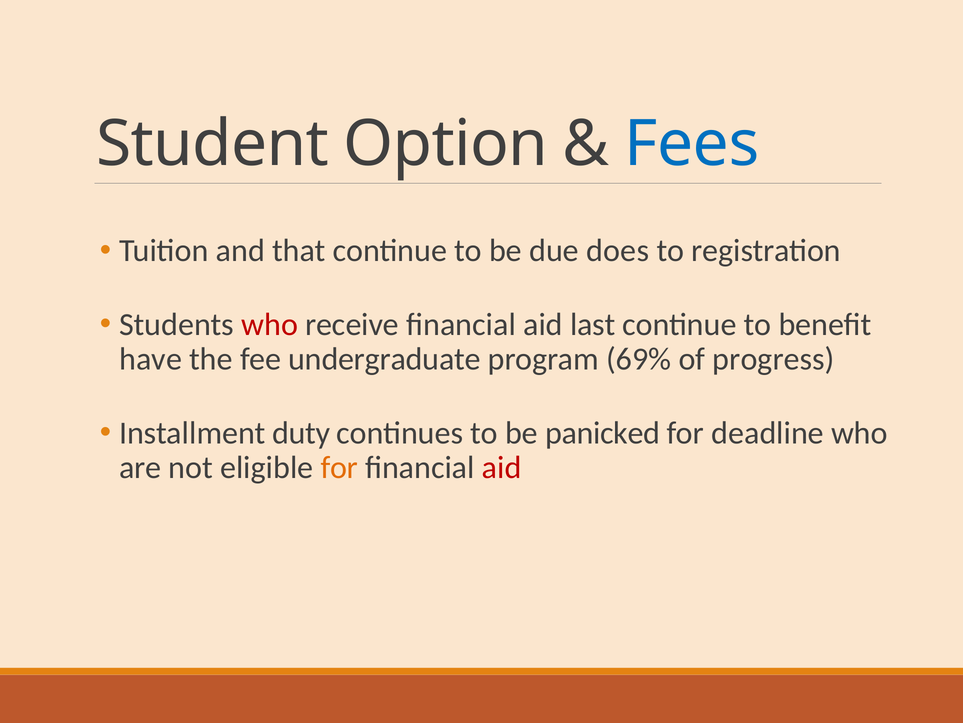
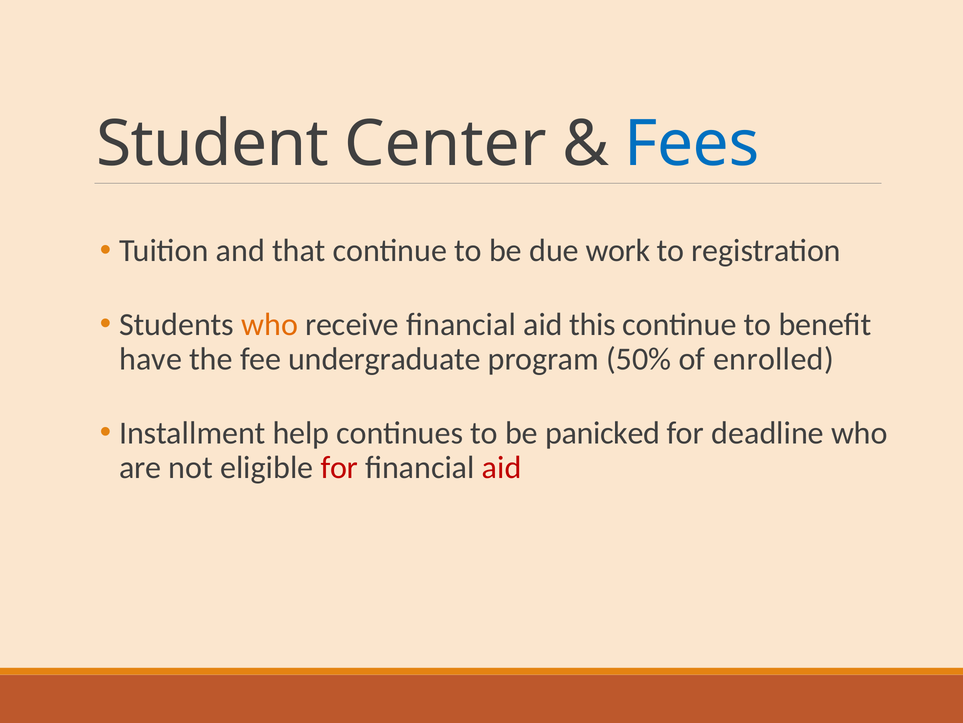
Option: Option -> Center
does: does -> work
who at (270, 324) colour: red -> orange
last: last -> this
69%: 69% -> 50%
progress: progress -> enrolled
duty: duty -> help
for at (339, 467) colour: orange -> red
